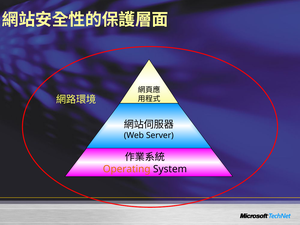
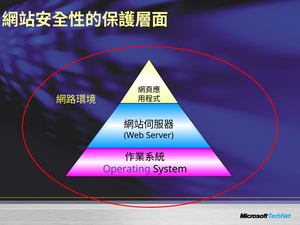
Operating colour: orange -> purple
